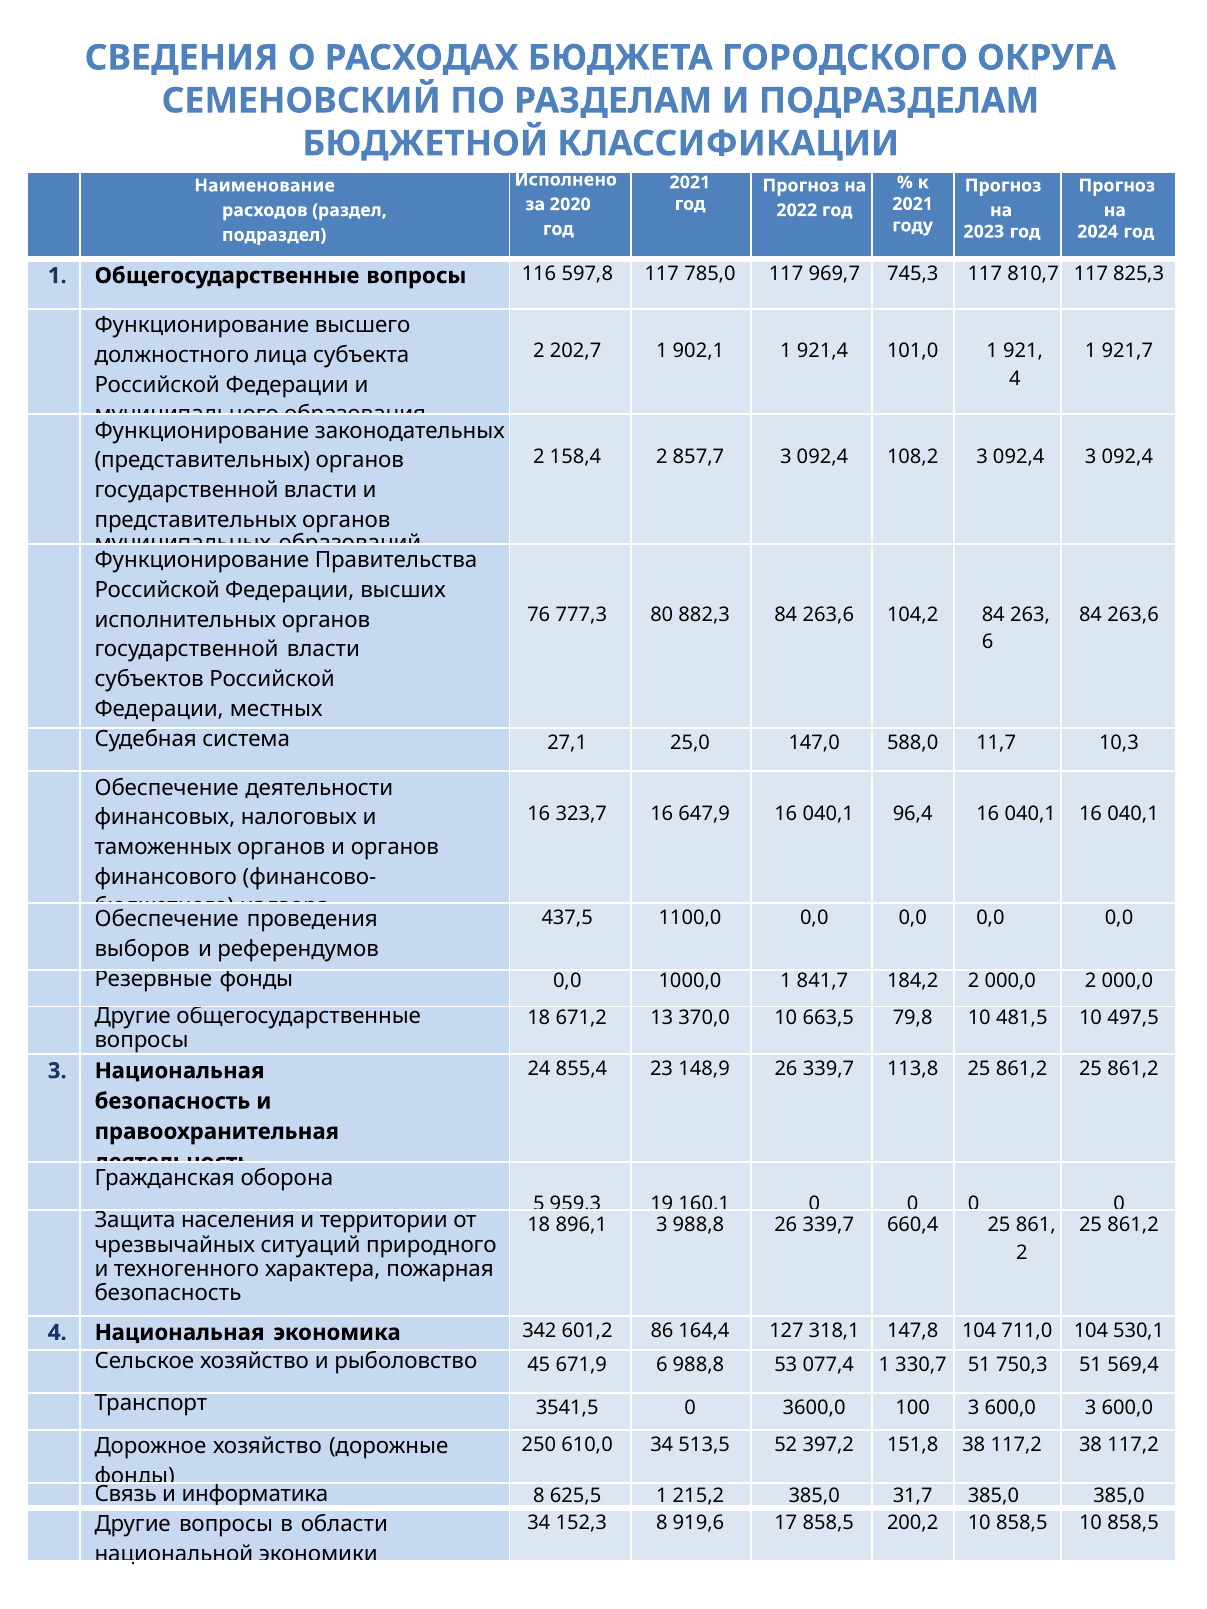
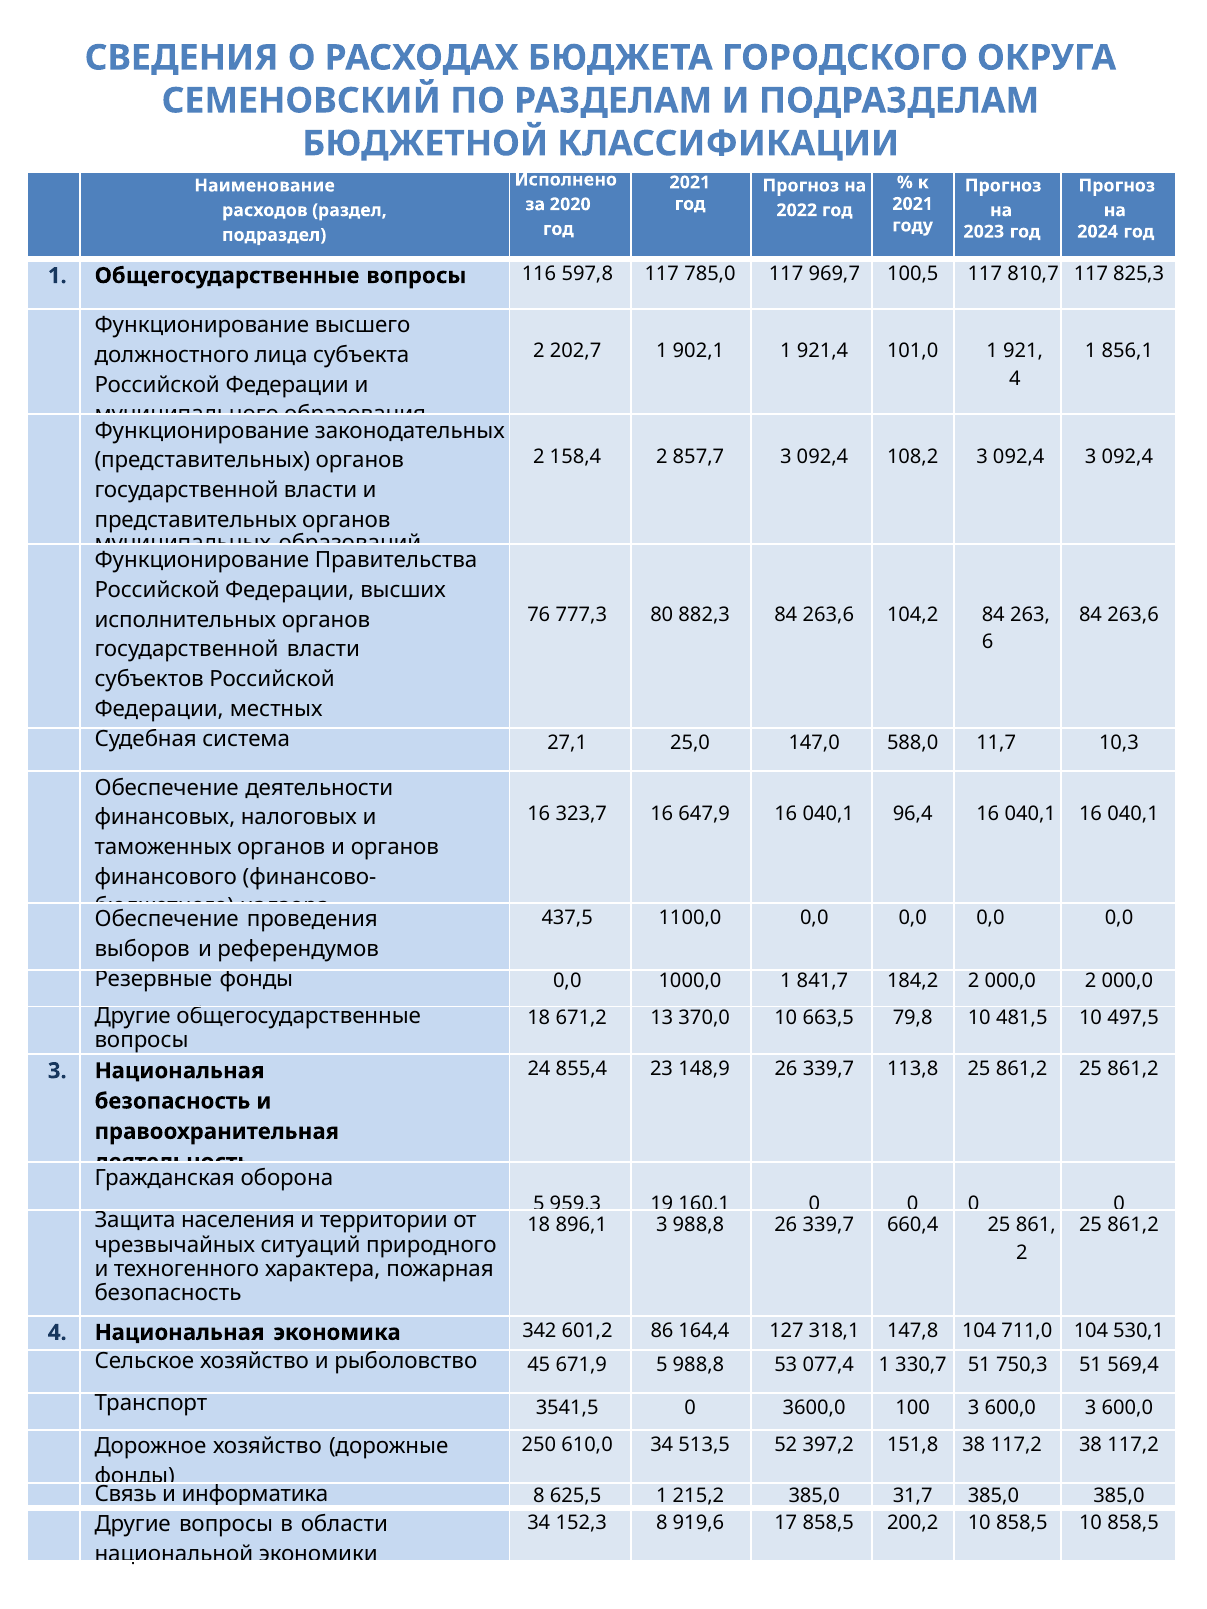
745,3: 745,3 -> 100,5
921,7: 921,7 -> 856,1
671,9 6: 6 -> 5
